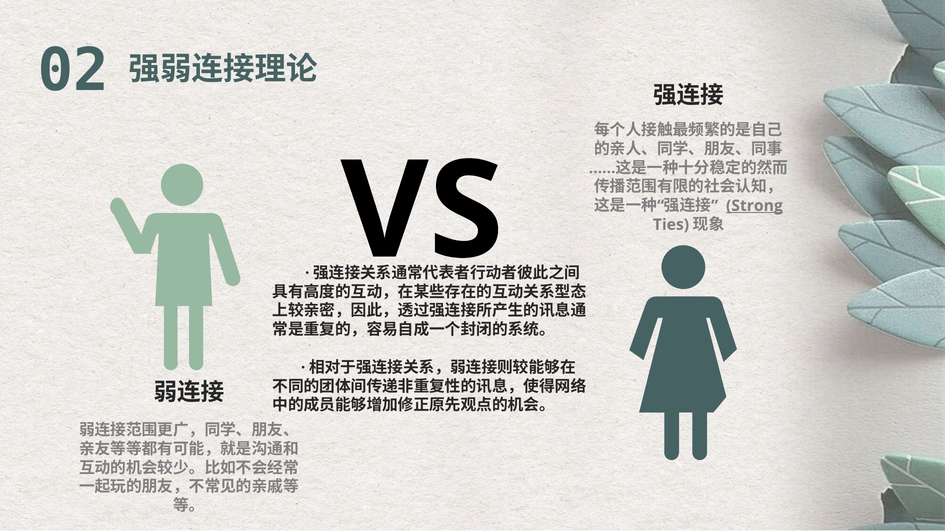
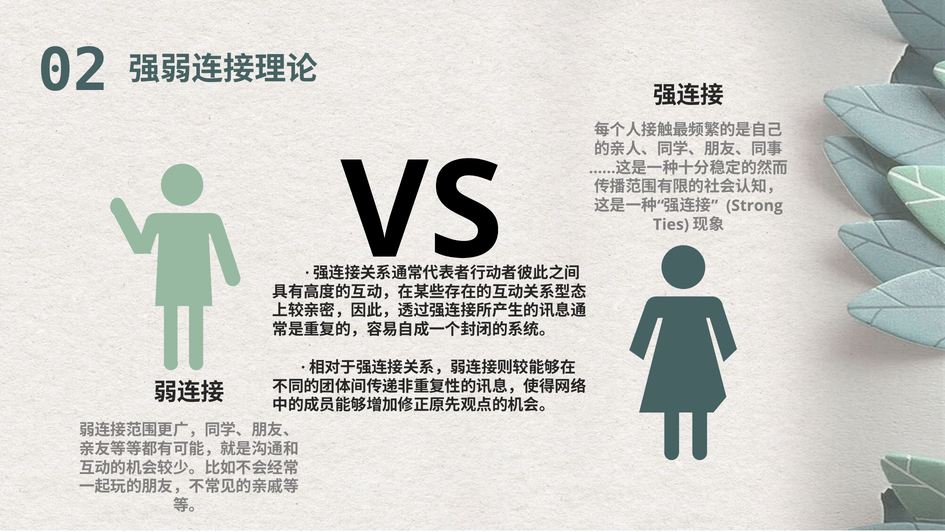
Strong underline: present -> none
